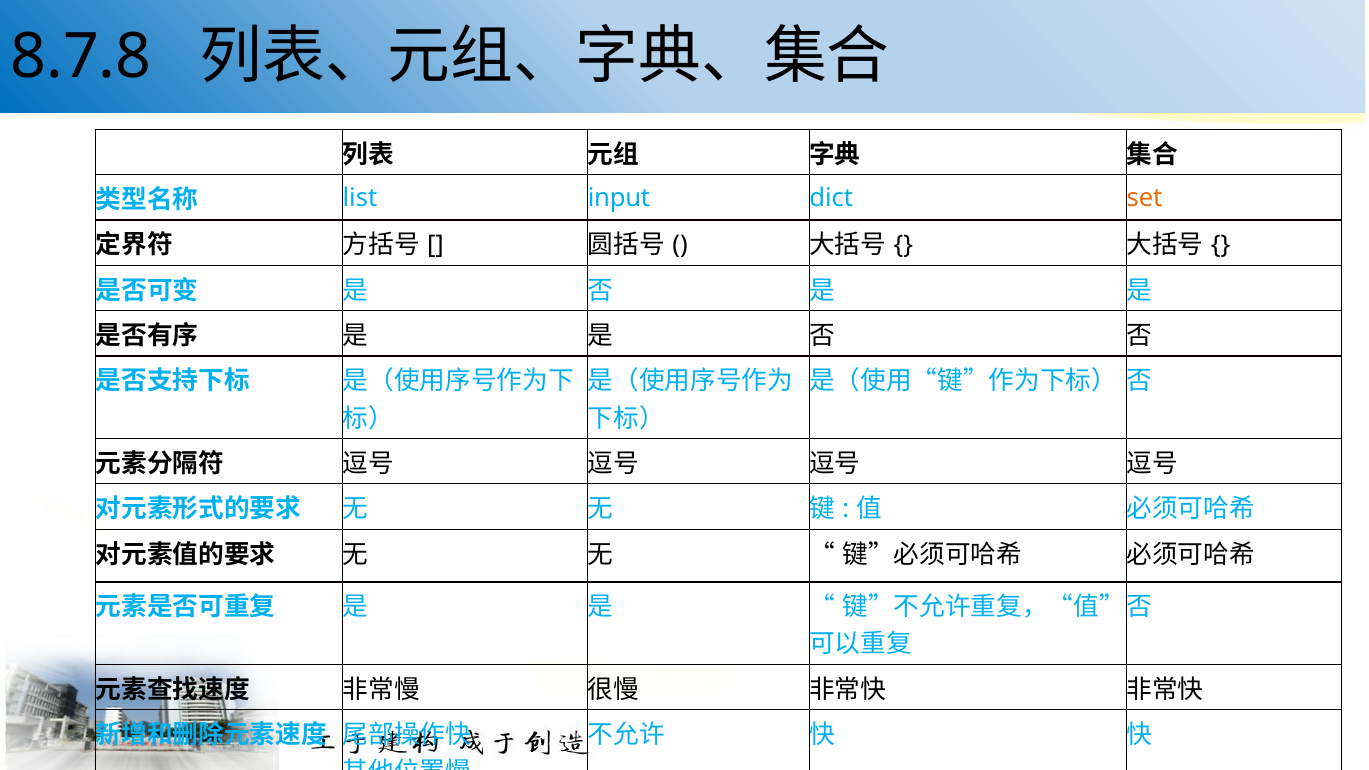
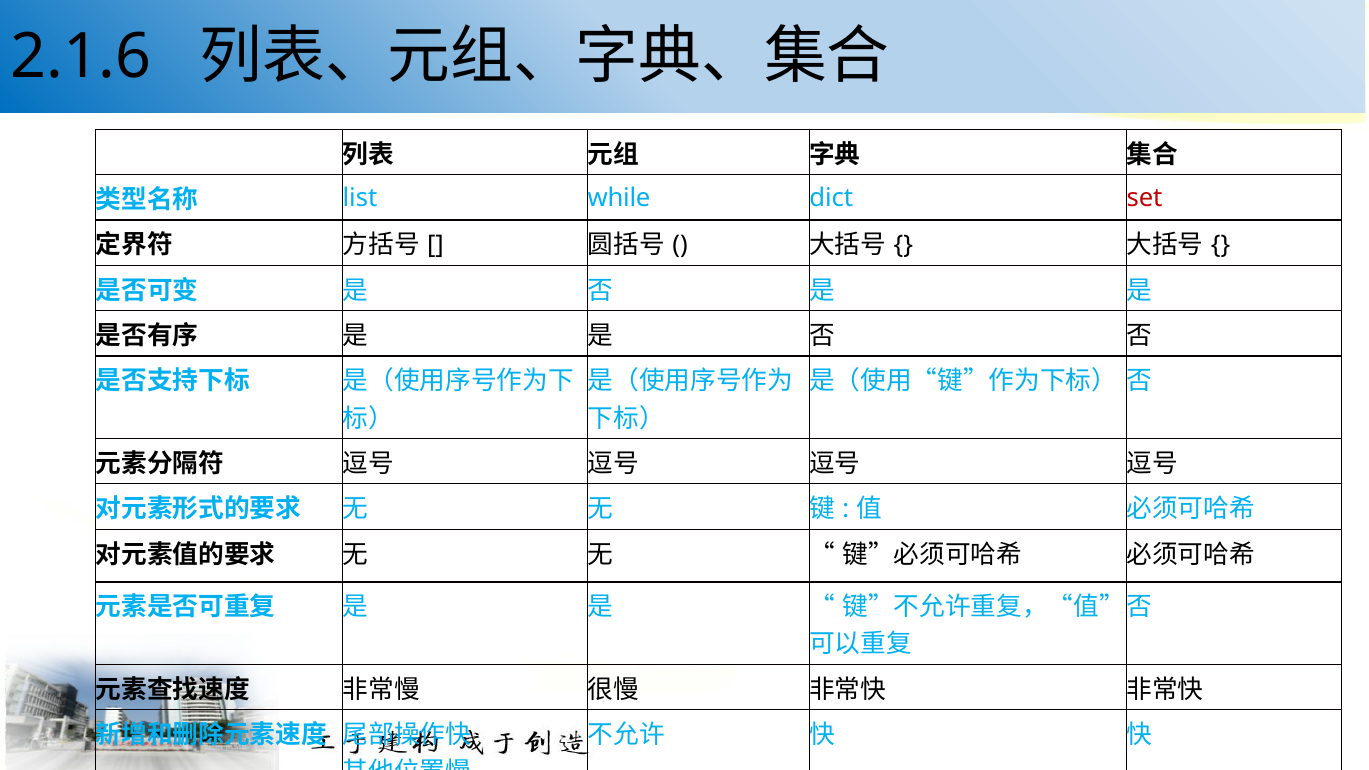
8.7.8: 8.7.8 -> 2.1.6
input: input -> while
set colour: orange -> red
